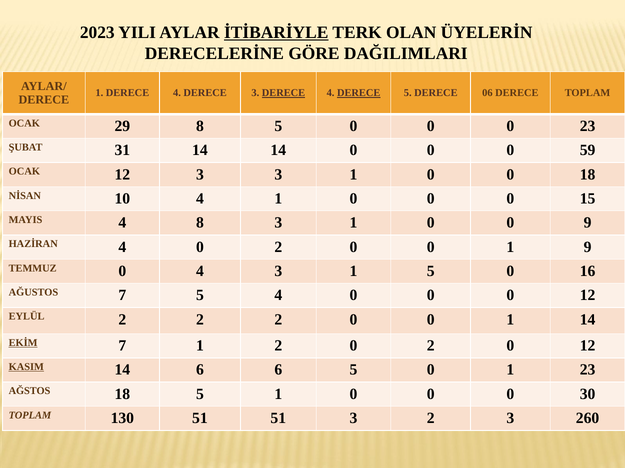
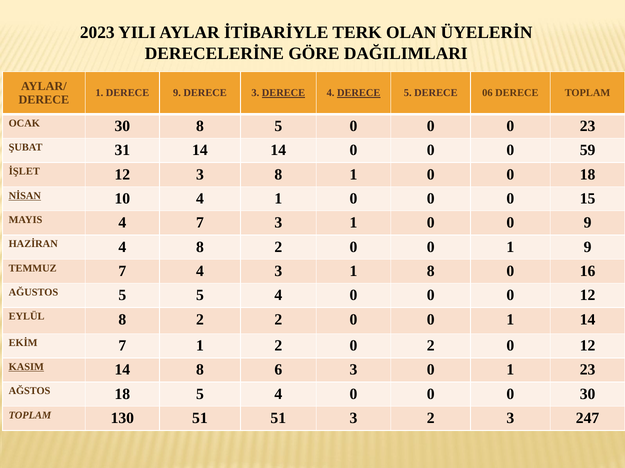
İTİBARİYLE underline: present -> none
1 DERECE 4: 4 -> 9
OCAK 29: 29 -> 30
OCAK at (24, 172): OCAK -> İŞLET
3 3: 3 -> 8
NİSAN underline: none -> present
4 8: 8 -> 7
HAZİRAN 4 0: 0 -> 8
TEMMUZ 0: 0 -> 7
1 5: 5 -> 8
AĞUSTOS 7: 7 -> 5
EYLÜL 2: 2 -> 8
EKİM underline: present -> none
14 6: 6 -> 8
6 5: 5 -> 3
18 5 1: 1 -> 4
260: 260 -> 247
